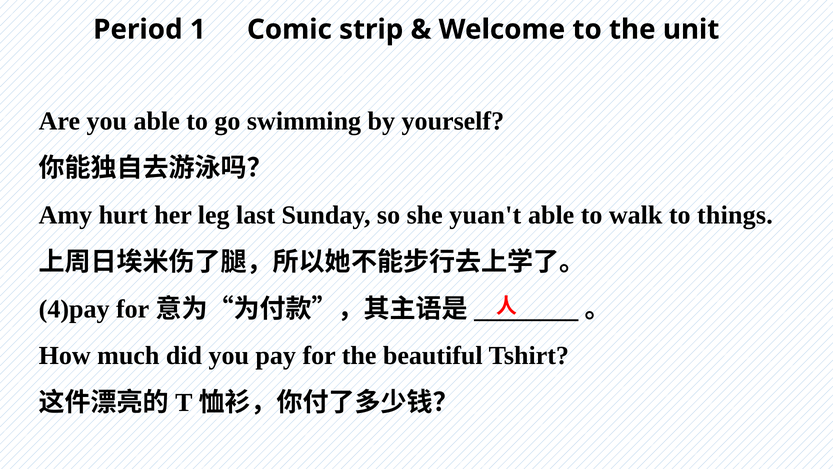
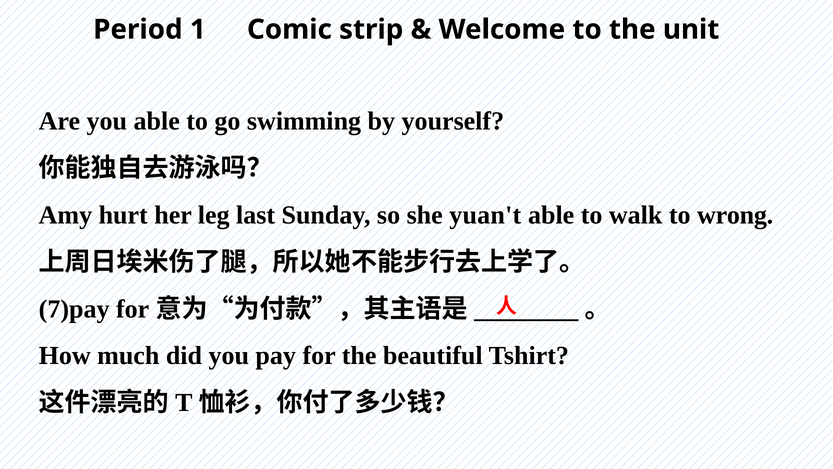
things: things -> wrong
4)pay: 4)pay -> 7)pay
